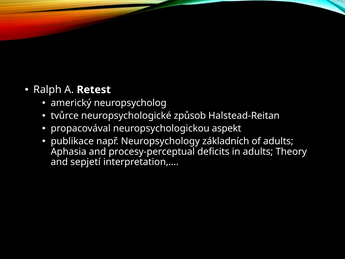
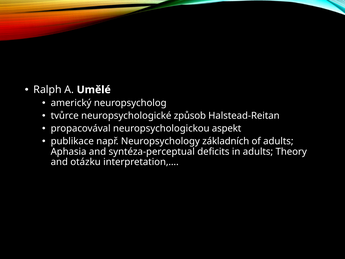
Retest: Retest -> Umělé
procesy-perceptual: procesy-perceptual -> syntéza-perceptual
sepjetí: sepjetí -> otázku
